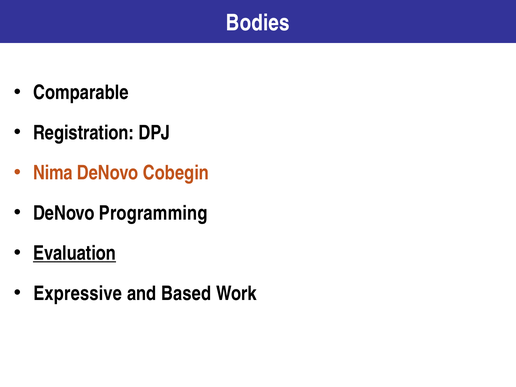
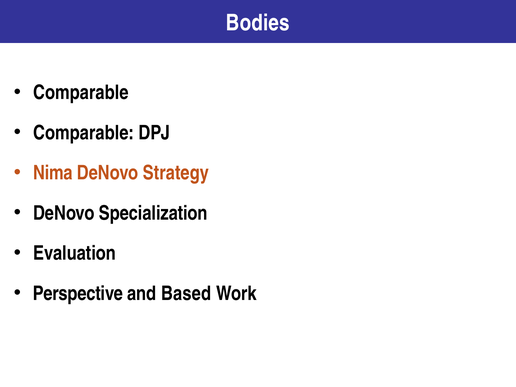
Registration at (84, 133): Registration -> Comparable
Cobegin: Cobegin -> Strategy
Programming: Programming -> Specialization
Evaluation underline: present -> none
Expressive: Expressive -> Perspective
